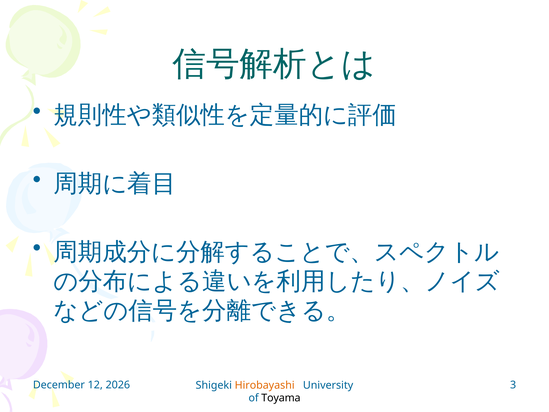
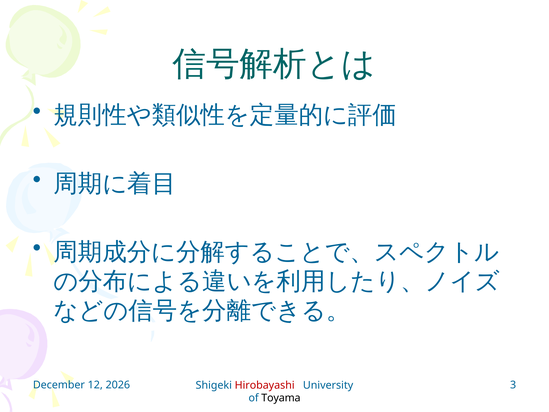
Hirobayashi colour: orange -> red
